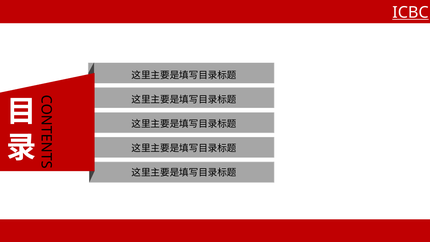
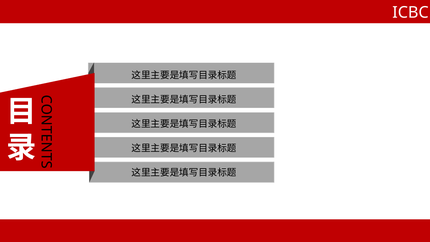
ICBC underline: present -> none
